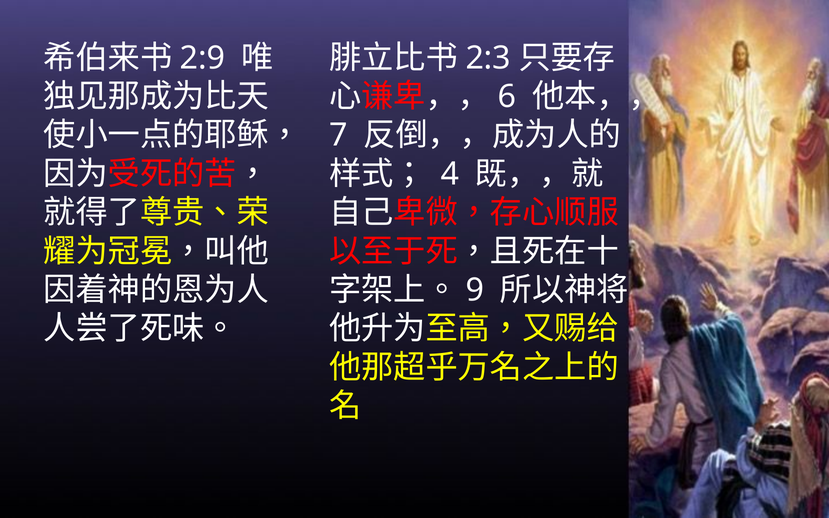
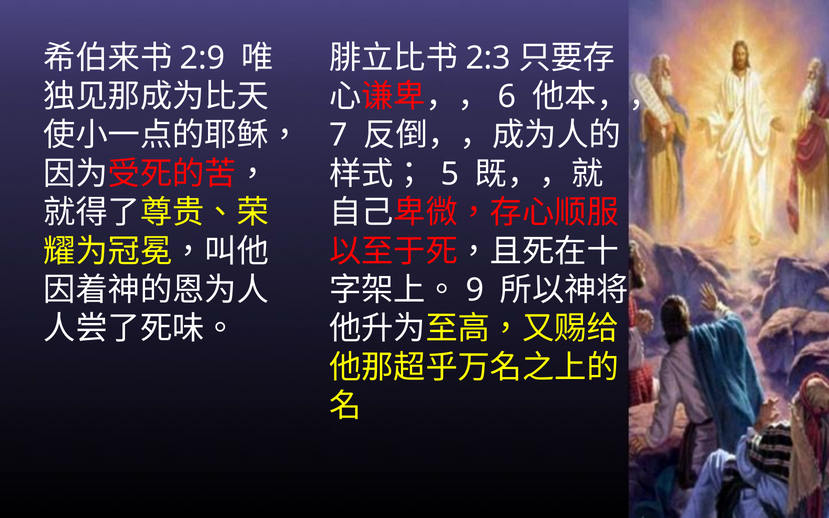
4: 4 -> 5
